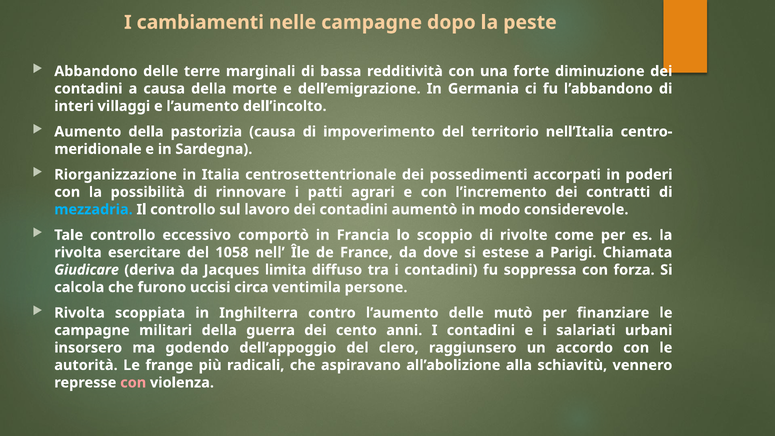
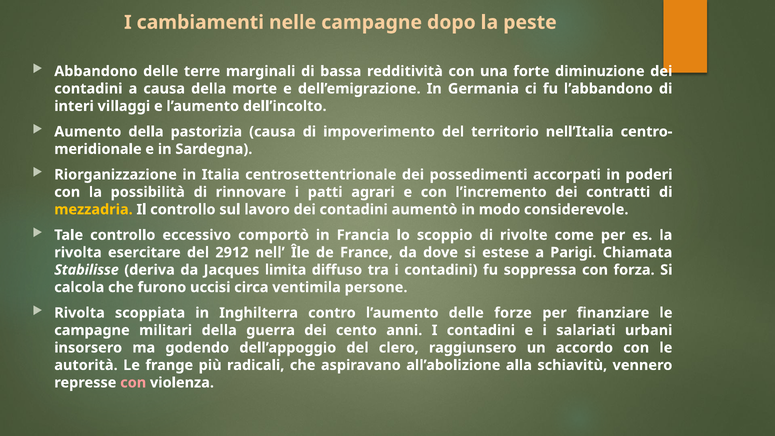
mezzadria colour: light blue -> yellow
1058: 1058 -> 2912
Giudicare: Giudicare -> Stabilisse
mutò: mutò -> forze
